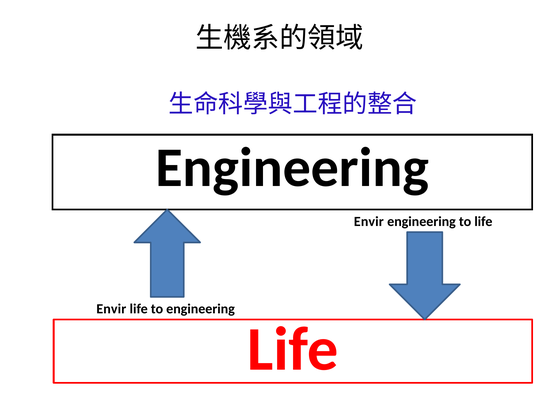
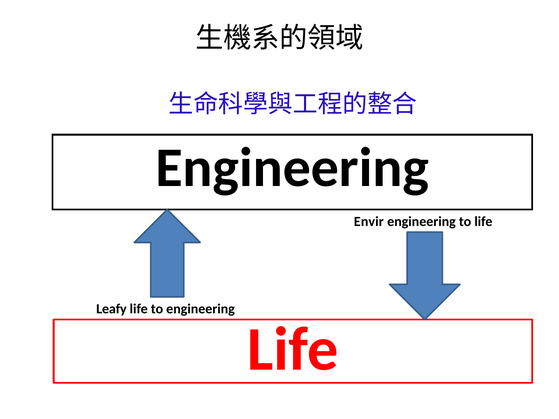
Envir at (111, 309): Envir -> Leafy
